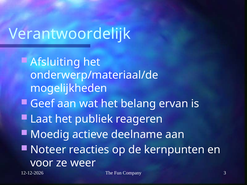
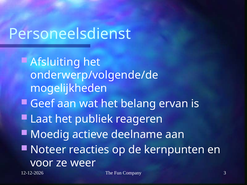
Verantwoordelijk: Verantwoordelijk -> Personeelsdienst
onderwerp/materiaal/de: onderwerp/materiaal/de -> onderwerp/volgende/de
